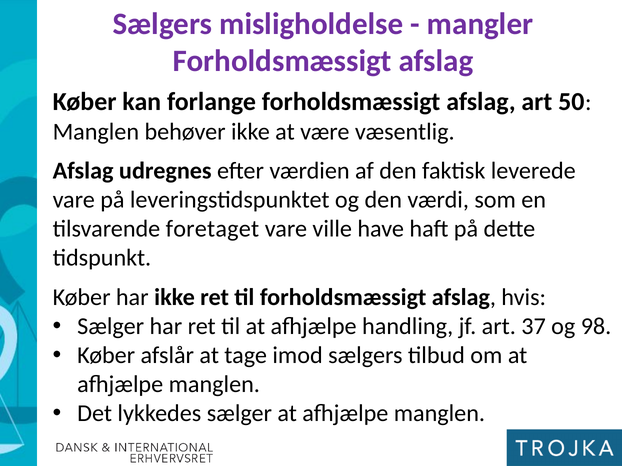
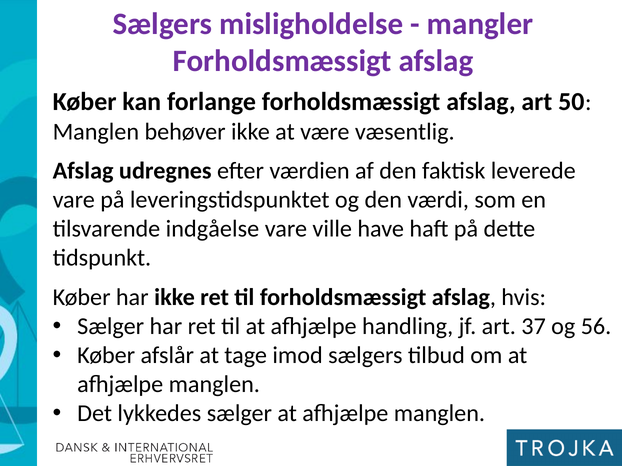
foretaget: foretaget -> indgåelse
98: 98 -> 56
